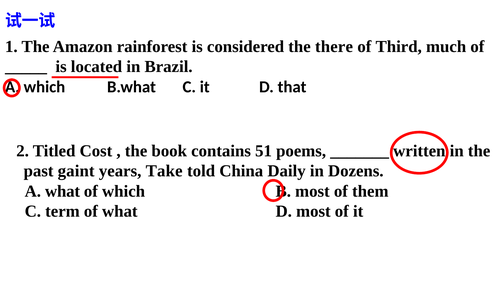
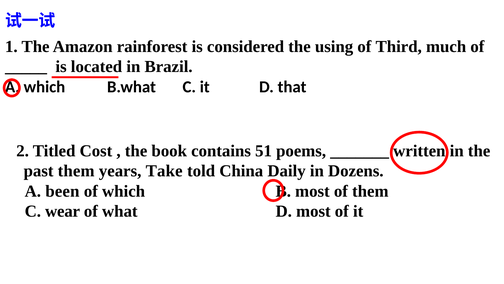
there: there -> using
past gaint: gaint -> them
A what: what -> been
term: term -> wear
